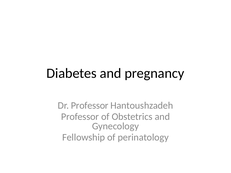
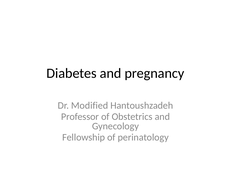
Dr Professor: Professor -> Modified
